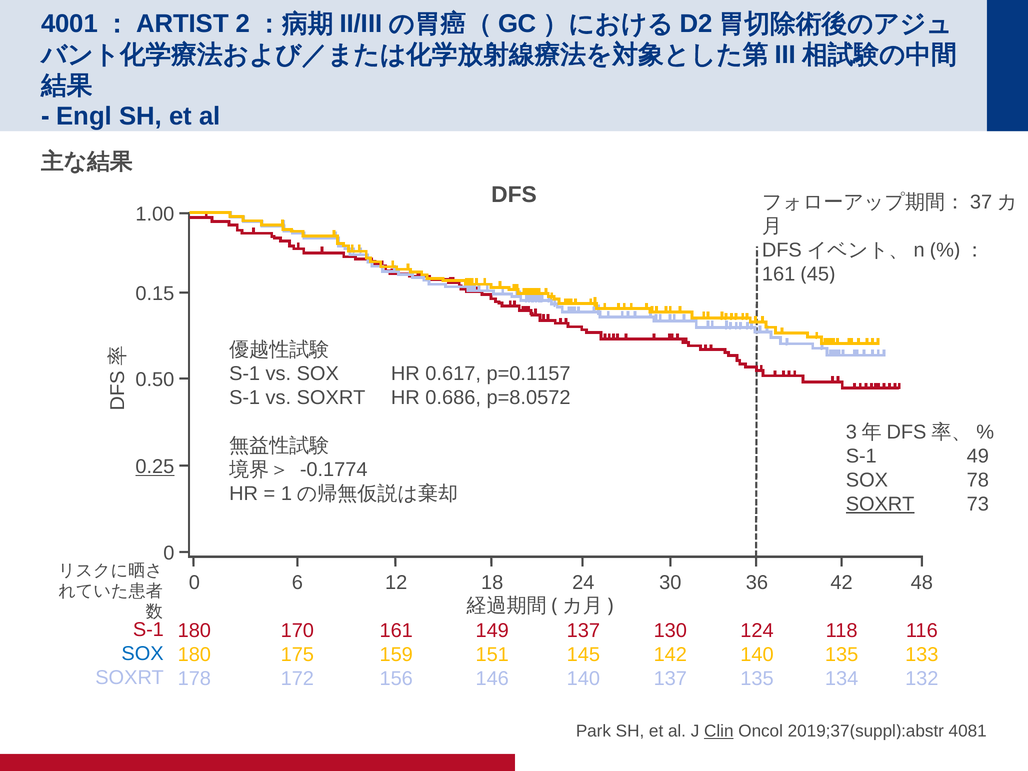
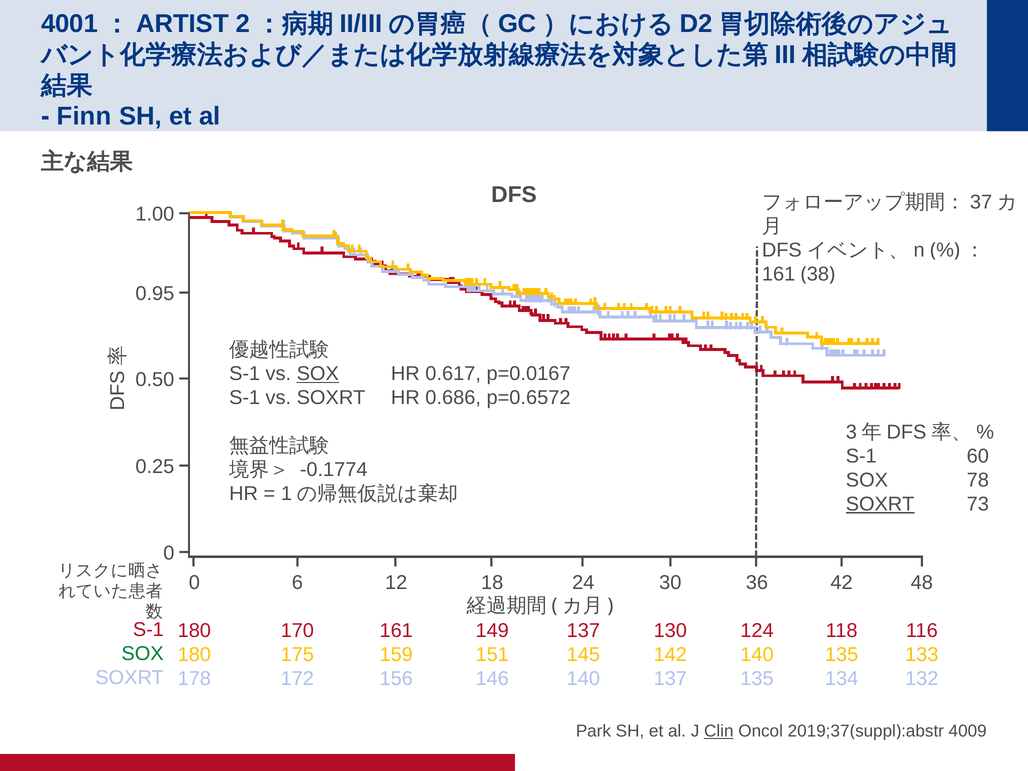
Engl: Engl -> Finn
45: 45 -> 38
0.15: 0.15 -> 0.95
SOX at (318, 374) underline: none -> present
p=0.1157: p=0.1157 -> p=0.0167
p=8.0572: p=8.0572 -> p=0.6572
49: 49 -> 60
0.25 underline: present -> none
SOX at (143, 654) colour: blue -> green
4081: 4081 -> 4009
